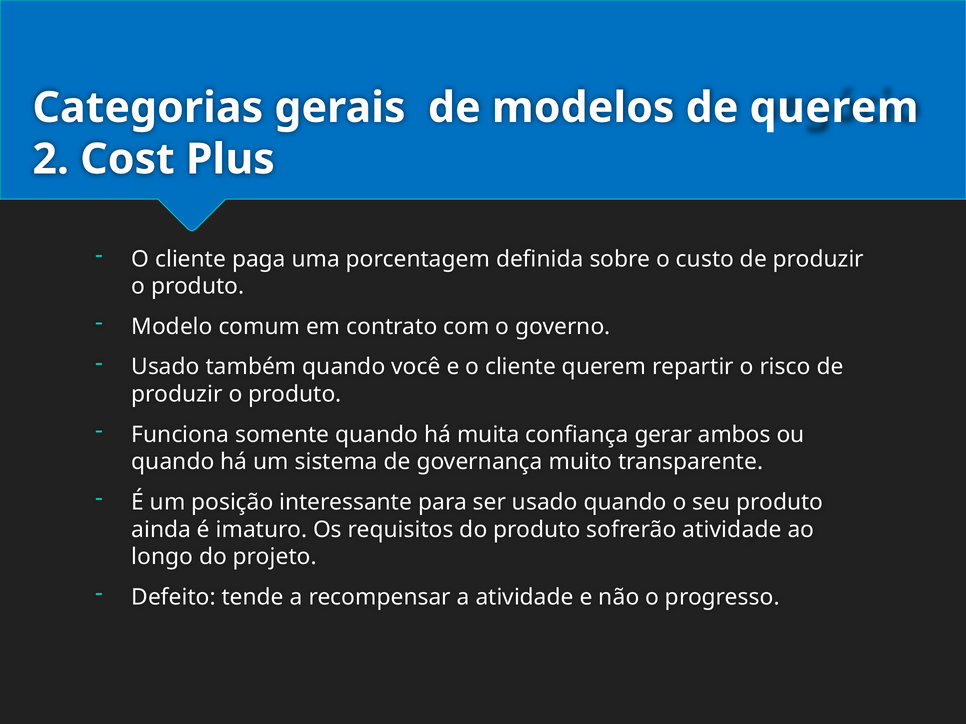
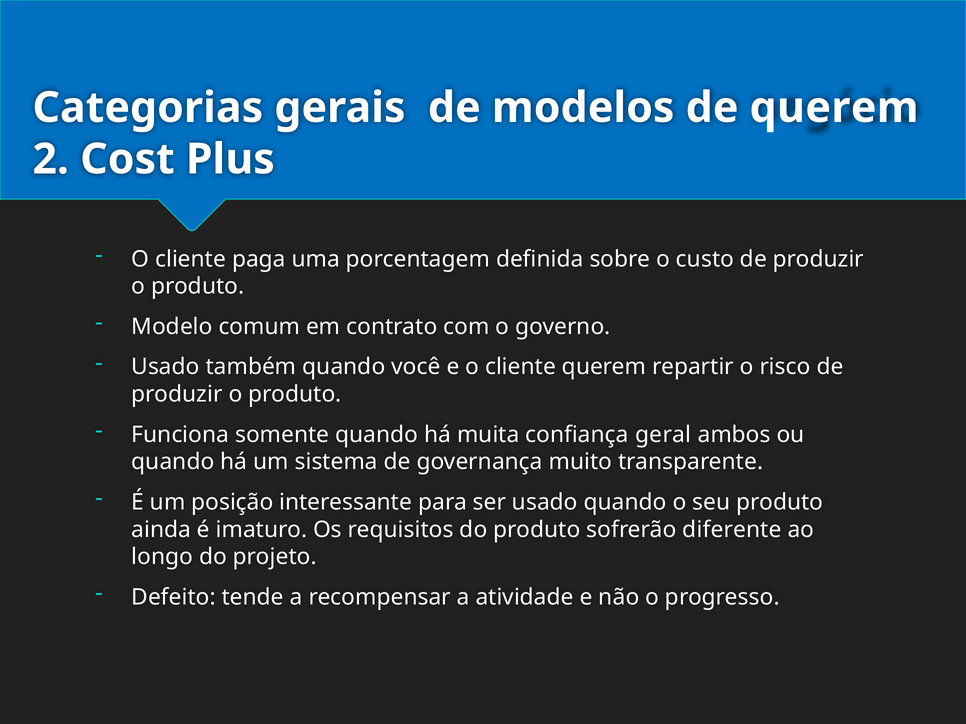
gerar: gerar -> geral
sofrerão atividade: atividade -> diferente
